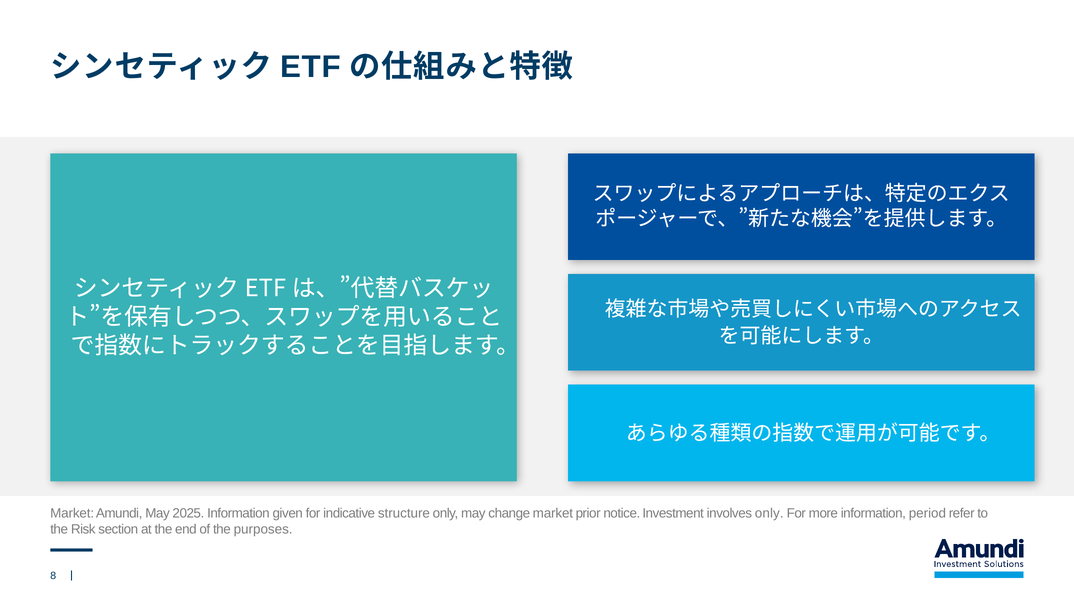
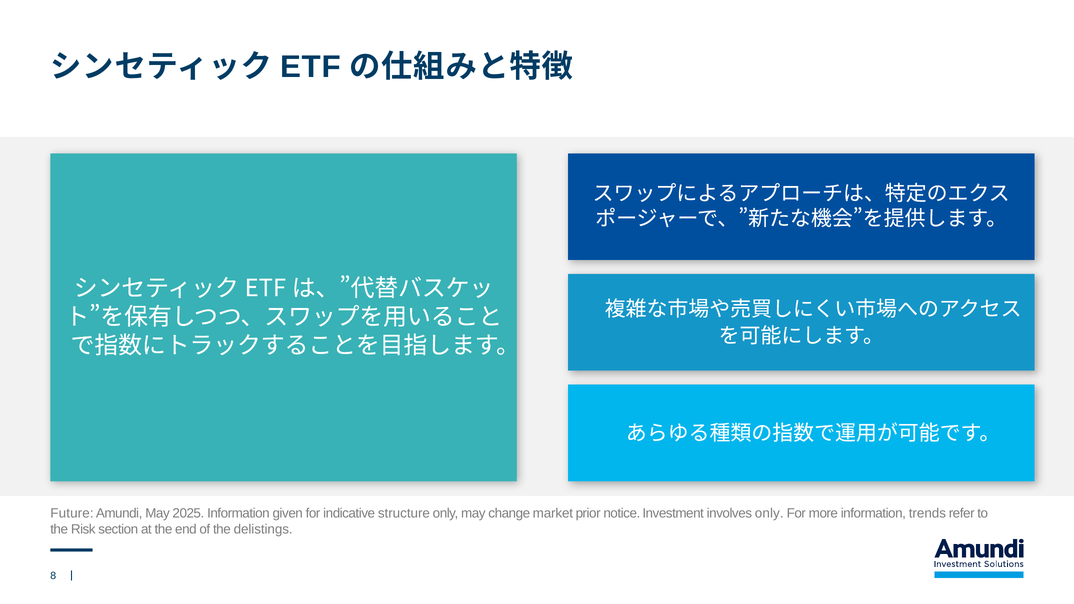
Market at (72, 513): Market -> Future
period: period -> trends
purposes: purposes -> delistings
